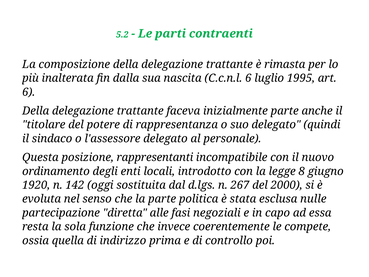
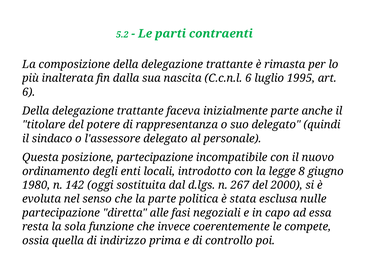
posizione rappresentanti: rappresentanti -> partecipazione
1920: 1920 -> 1980
